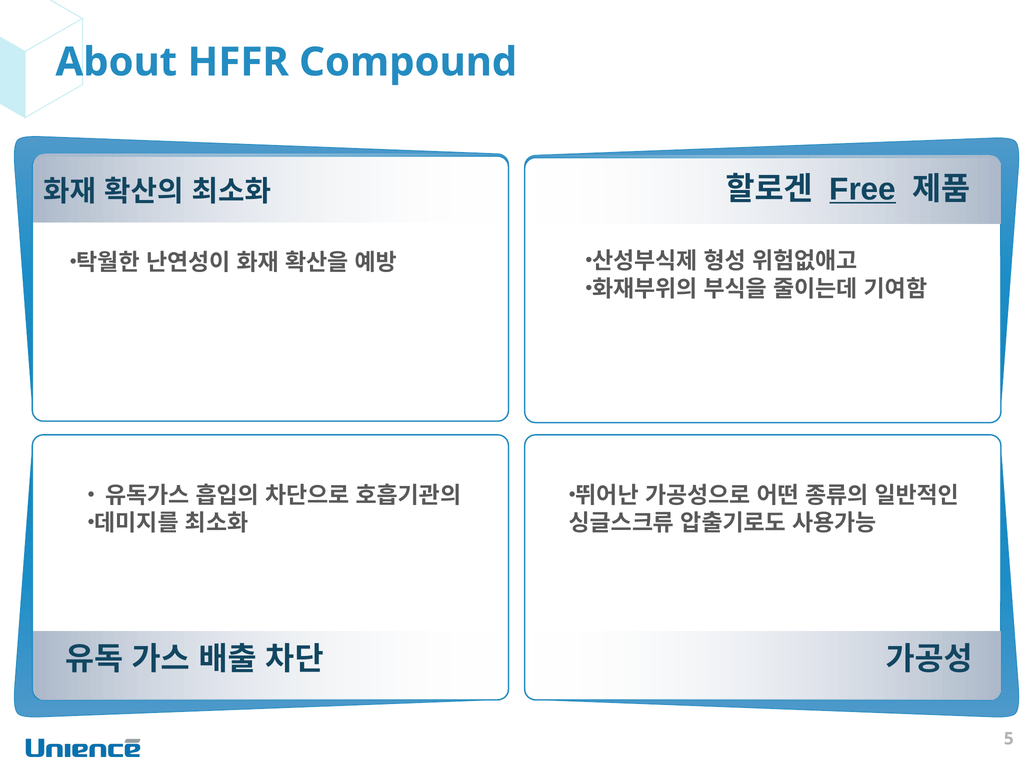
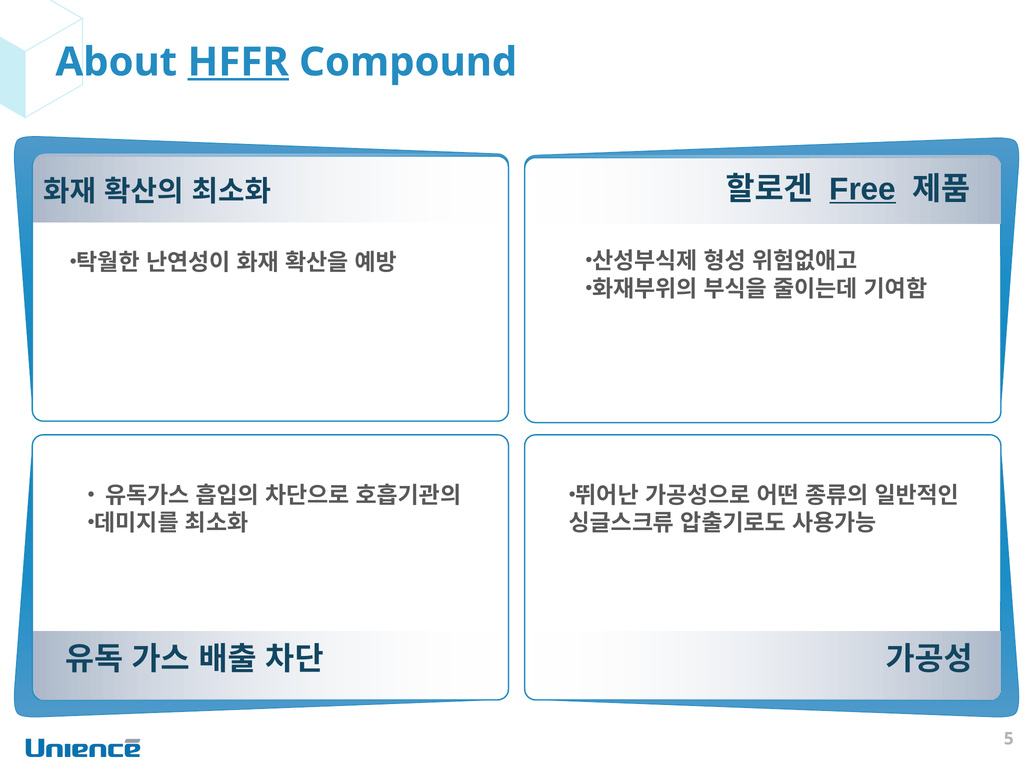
HFFR underline: none -> present
